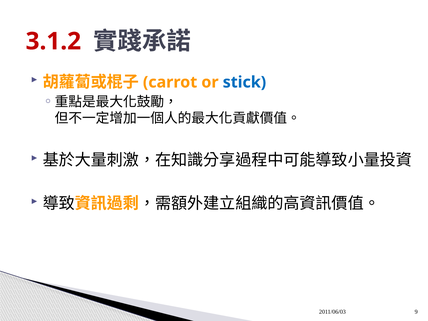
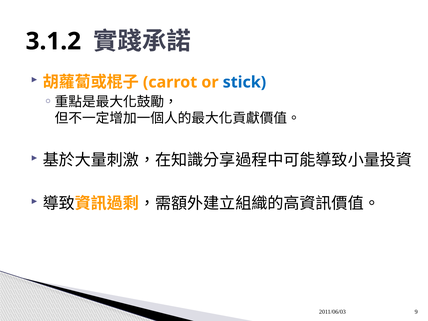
3.1.2 colour: red -> black
